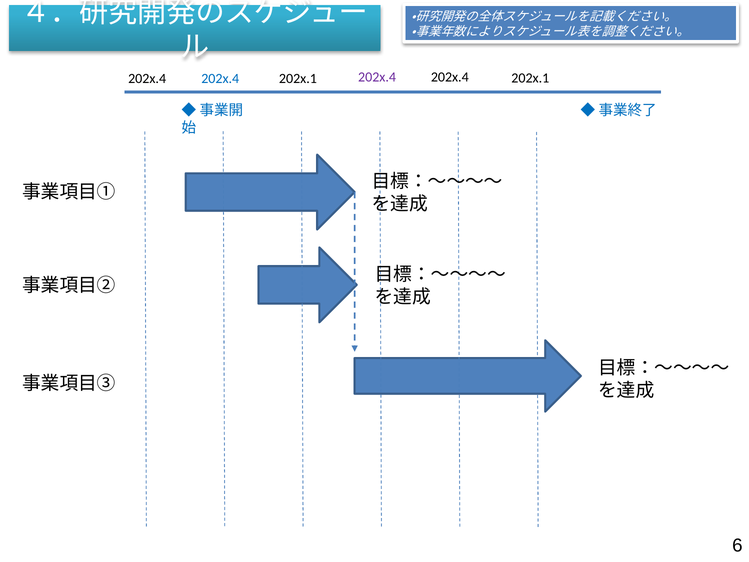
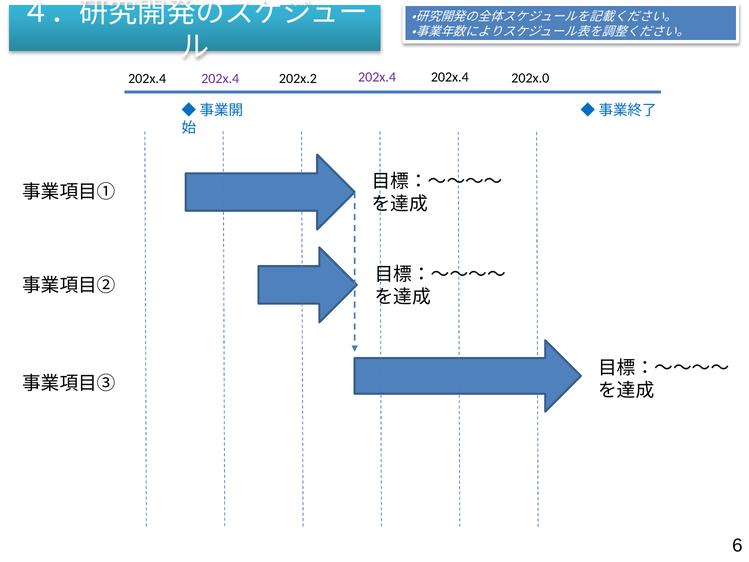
202x.1 at (530, 78): 202x.1 -> 202x.0
202x.1 at (298, 78): 202x.1 -> 202x.2
202x.4 at (220, 79) colour: blue -> purple
